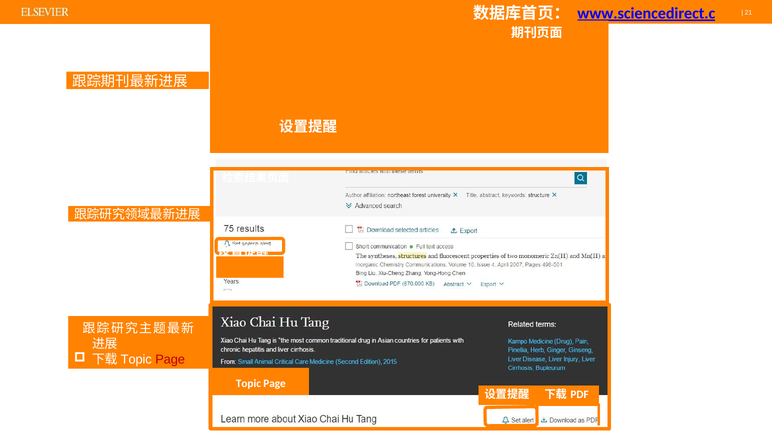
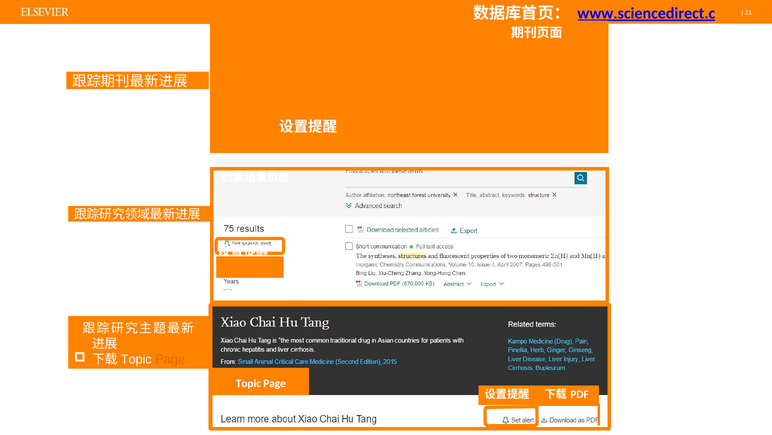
Page at (170, 359) colour: red -> orange
